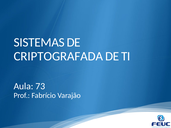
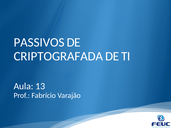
SISTEMAS: SISTEMAS -> PASSIVOS
73: 73 -> 13
